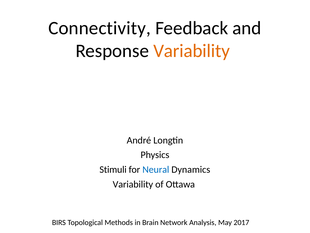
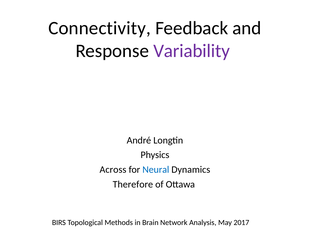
Variability at (192, 51) colour: orange -> purple
Stimuli: Stimuli -> Across
Variability at (133, 184): Variability -> Therefore
